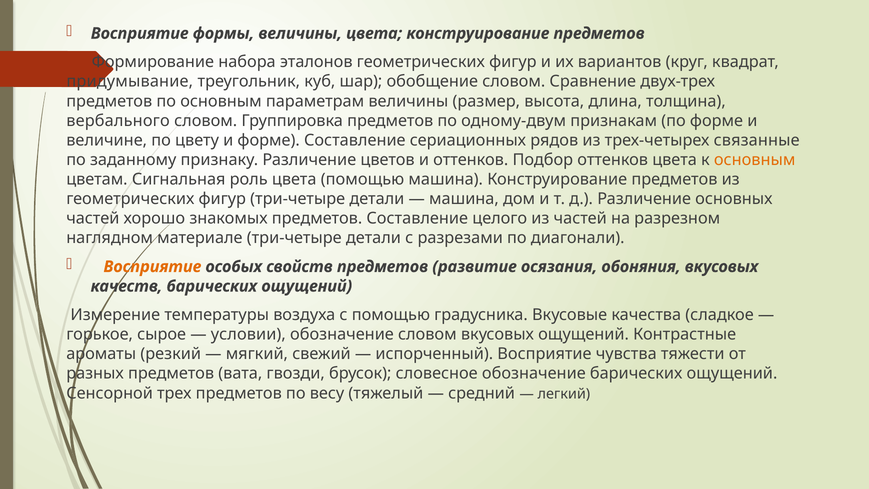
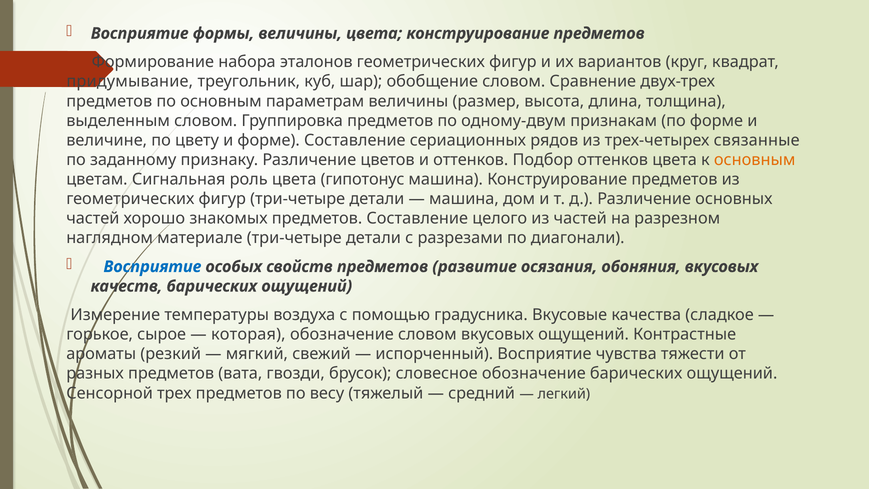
вербального: вербального -> выделенным
цвета помощью: помощью -> гипотонус
Восприятие at (152, 267) colour: orange -> blue
условии: условии -> которая
